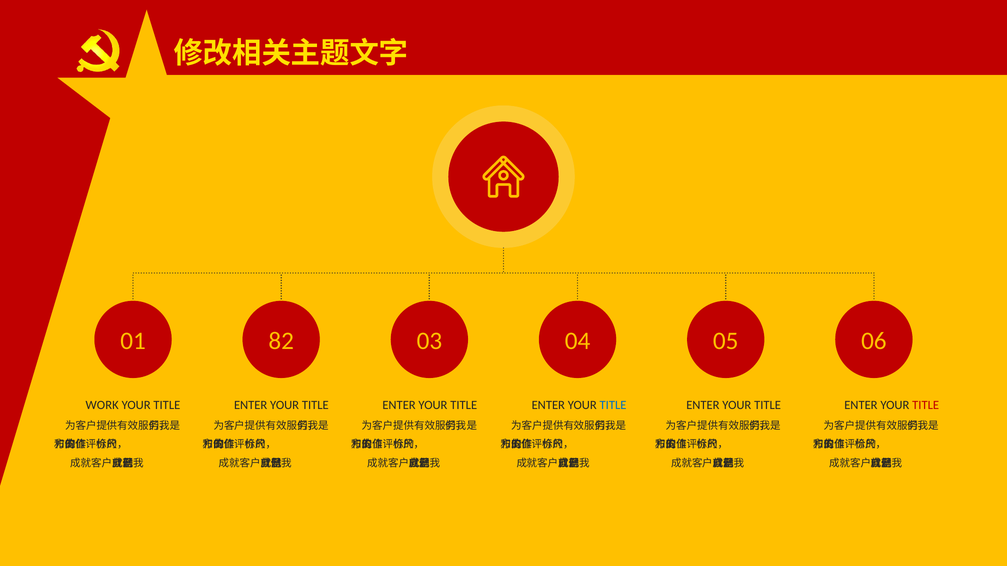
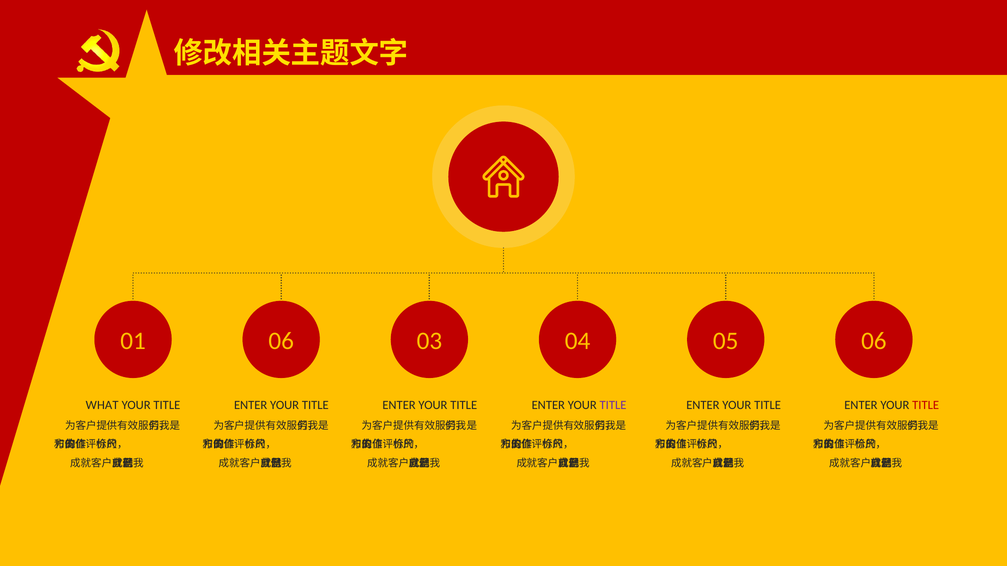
01 82: 82 -> 06
WORK: WORK -> WHAT
TITLE at (613, 405) colour: blue -> purple
